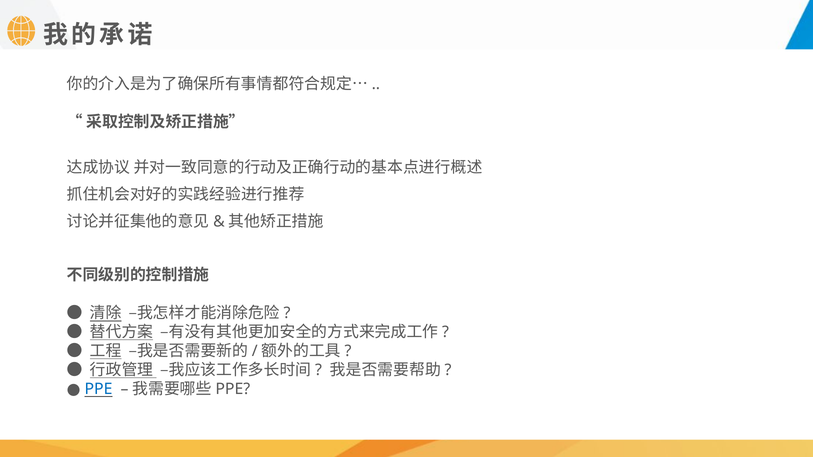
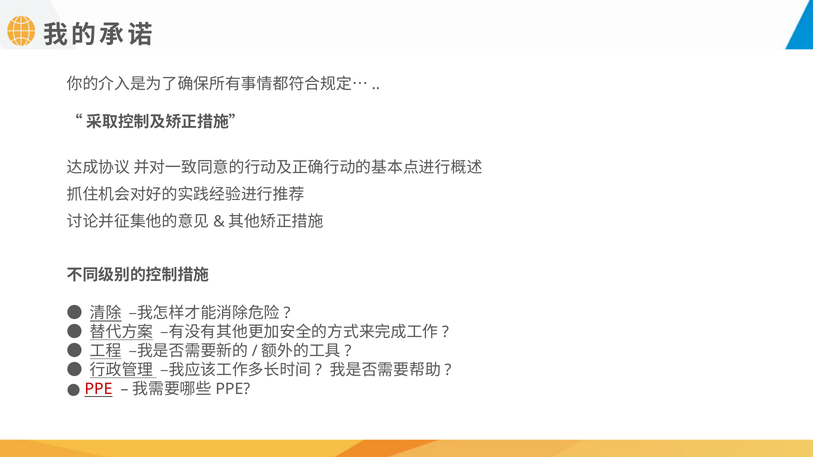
PPE colour: blue -> red
